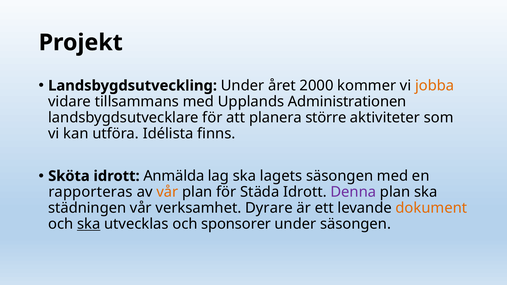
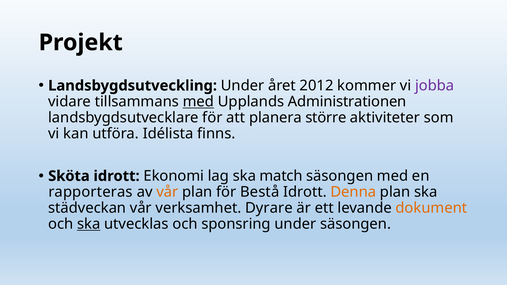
2000: 2000 -> 2012
jobba colour: orange -> purple
med at (198, 102) underline: none -> present
Anmälda: Anmälda -> Ekonomi
lagets: lagets -> match
Städa: Städa -> Bestå
Denna colour: purple -> orange
städningen: städningen -> städveckan
sponsorer: sponsorer -> sponsring
